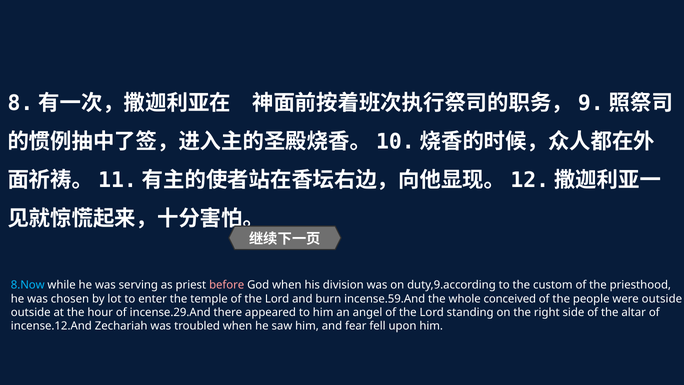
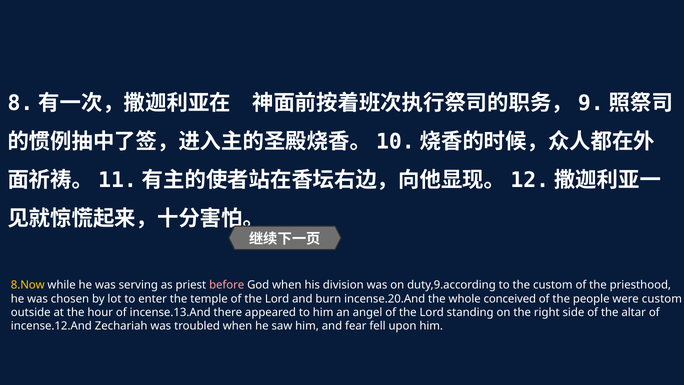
8.Now colour: light blue -> yellow
incense.59.And: incense.59.And -> incense.20.And
were outside: outside -> custom
incense.29.And: incense.29.And -> incense.13.And
